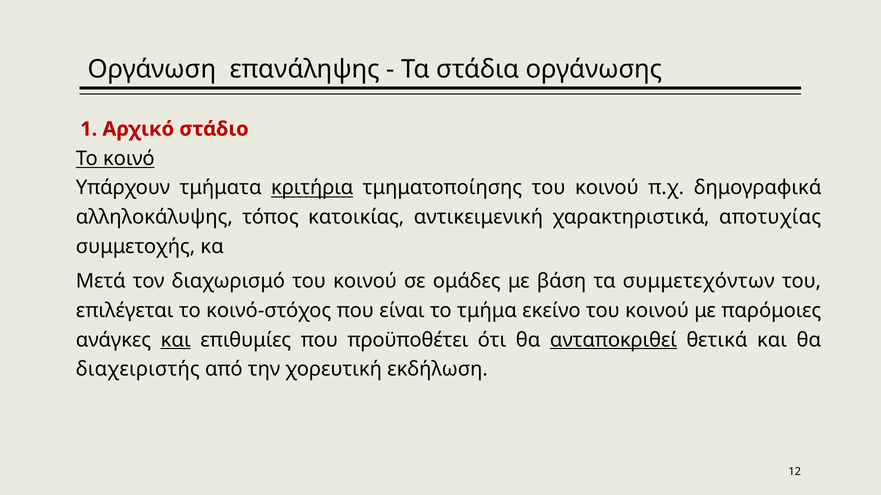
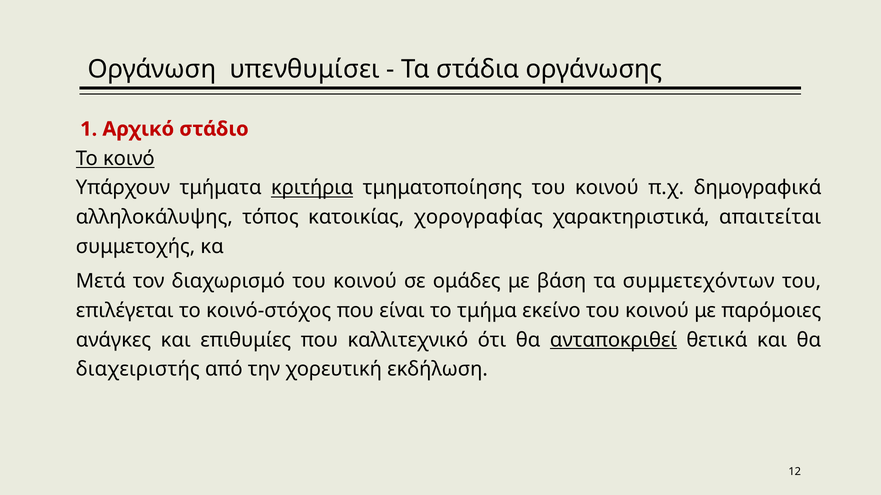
επανάληψης: επανάληψης -> υπενθυμίσει
αντικειμενική: αντικειμενική -> χορογραφίας
αποτυχίας: αποτυχίας -> απαιτείται
και at (176, 340) underline: present -> none
προϋποθέτει: προϋποθέτει -> καλλιτεχνικό
